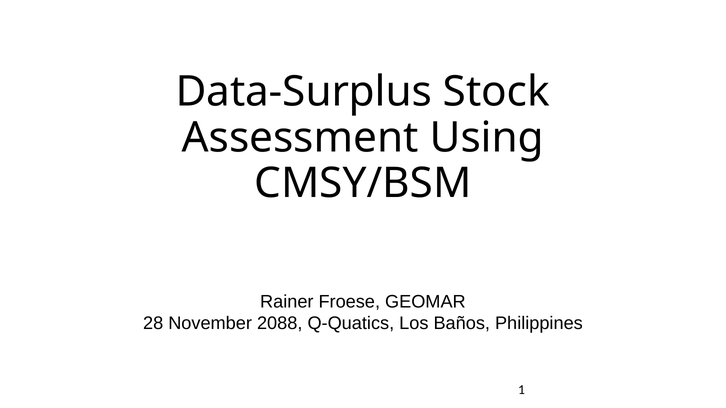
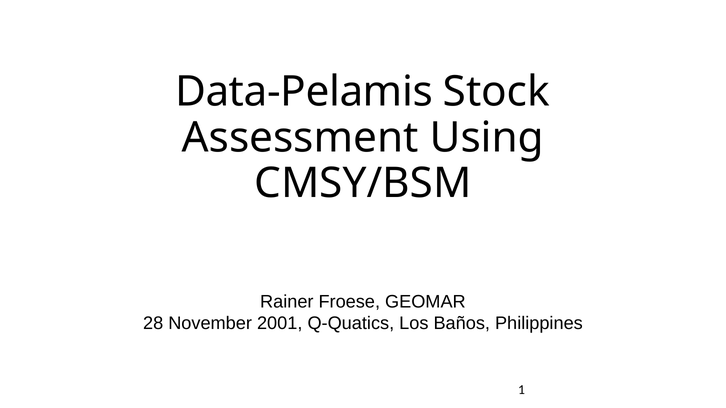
Data-Surplus: Data-Surplus -> Data-Pelamis
2088: 2088 -> 2001
